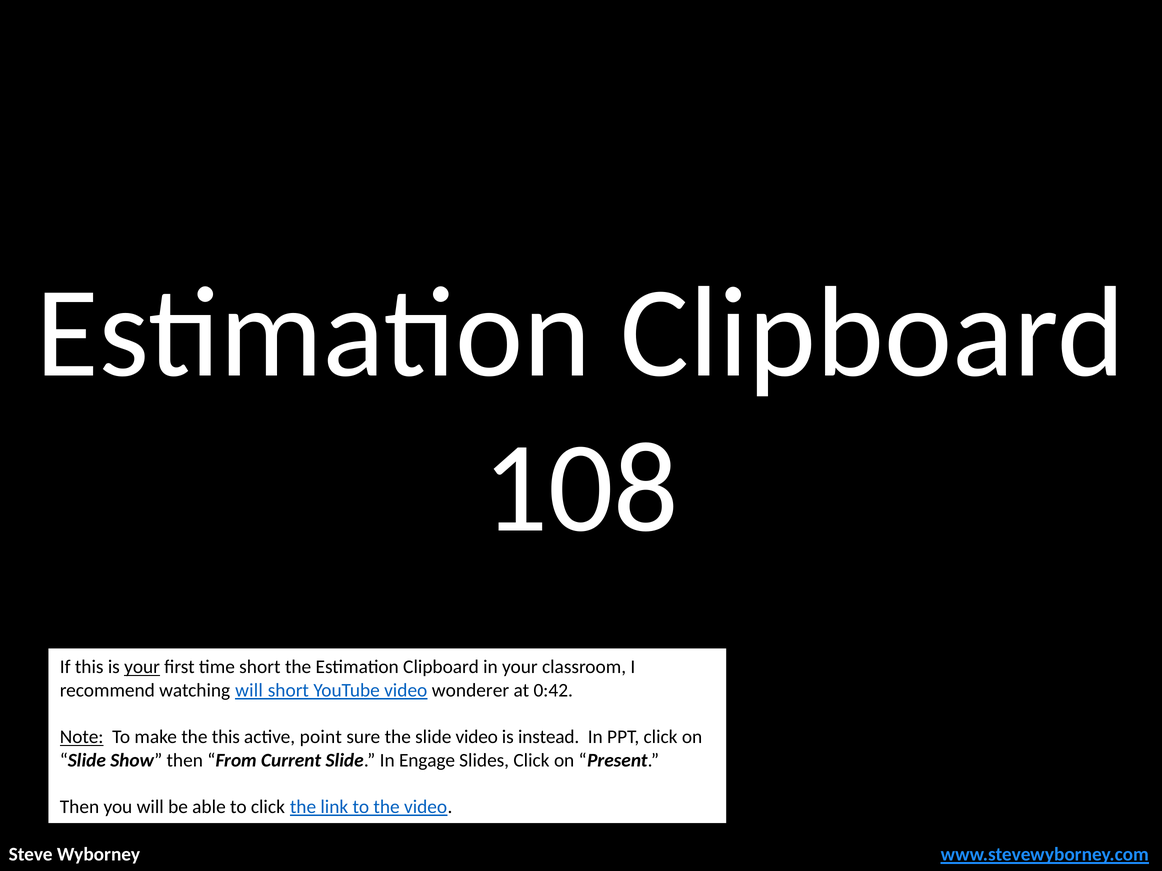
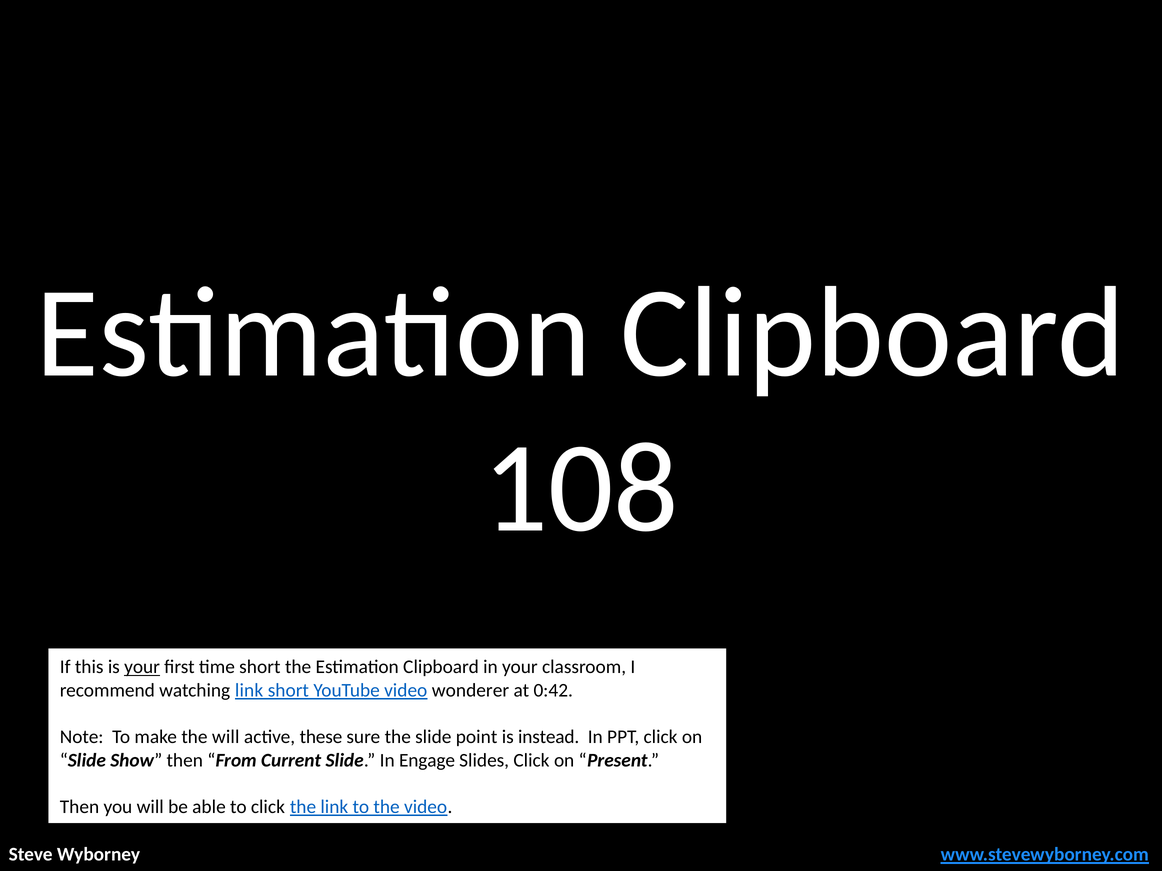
watching will: will -> link
Note underline: present -> none
the this: this -> will
point: point -> these
slide video: video -> point
